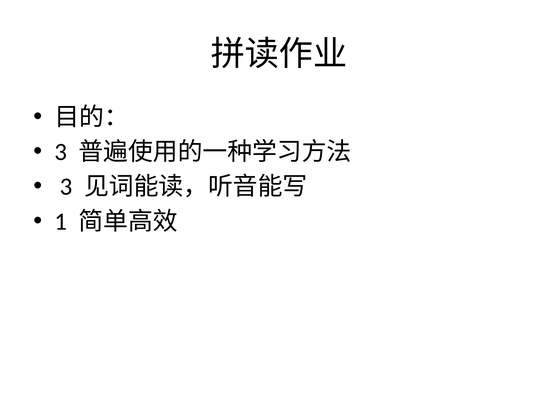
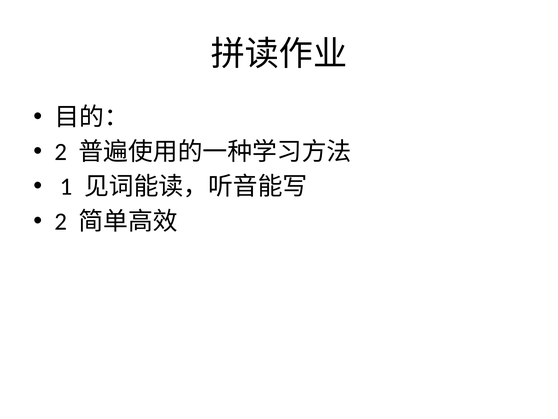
3 at (61, 152): 3 -> 2
3 at (66, 187): 3 -> 1
1 at (61, 221): 1 -> 2
